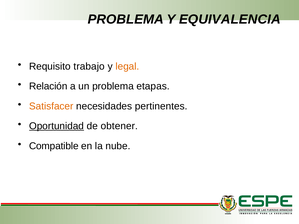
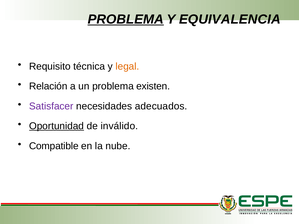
PROBLEMA at (126, 19) underline: none -> present
trabajo: trabajo -> técnica
etapas: etapas -> existen
Satisfacer colour: orange -> purple
pertinentes: pertinentes -> adecuados
obtener: obtener -> inválido
